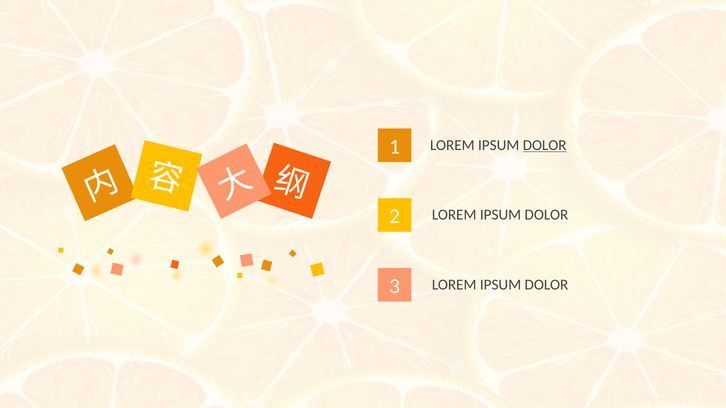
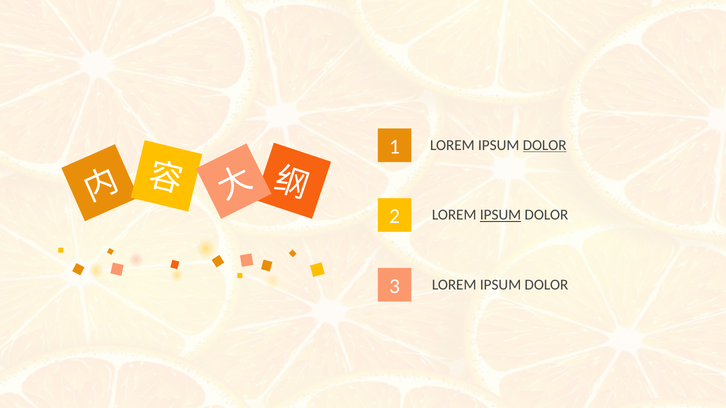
IPSUM at (501, 215) underline: none -> present
